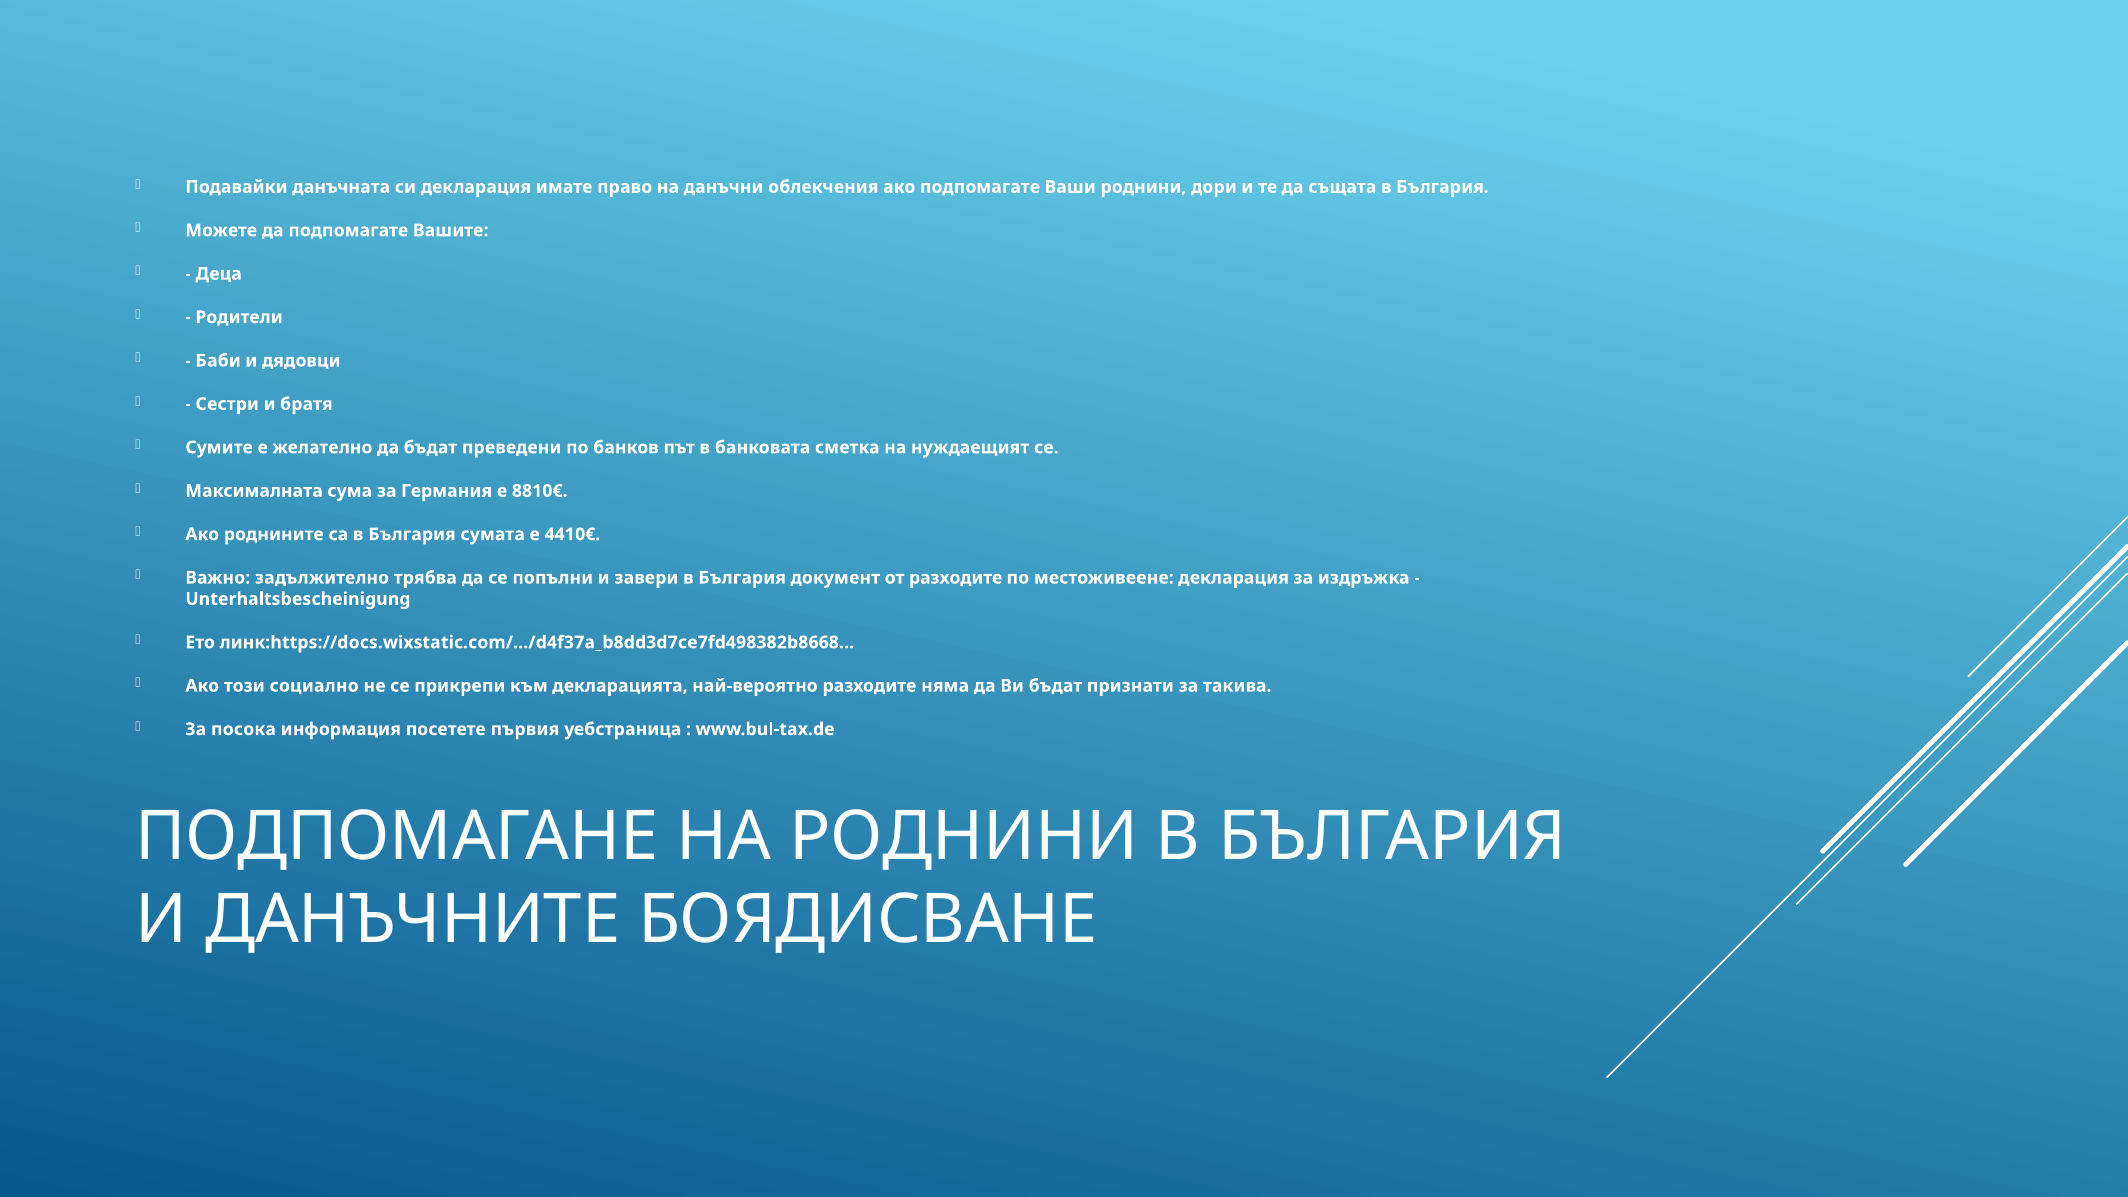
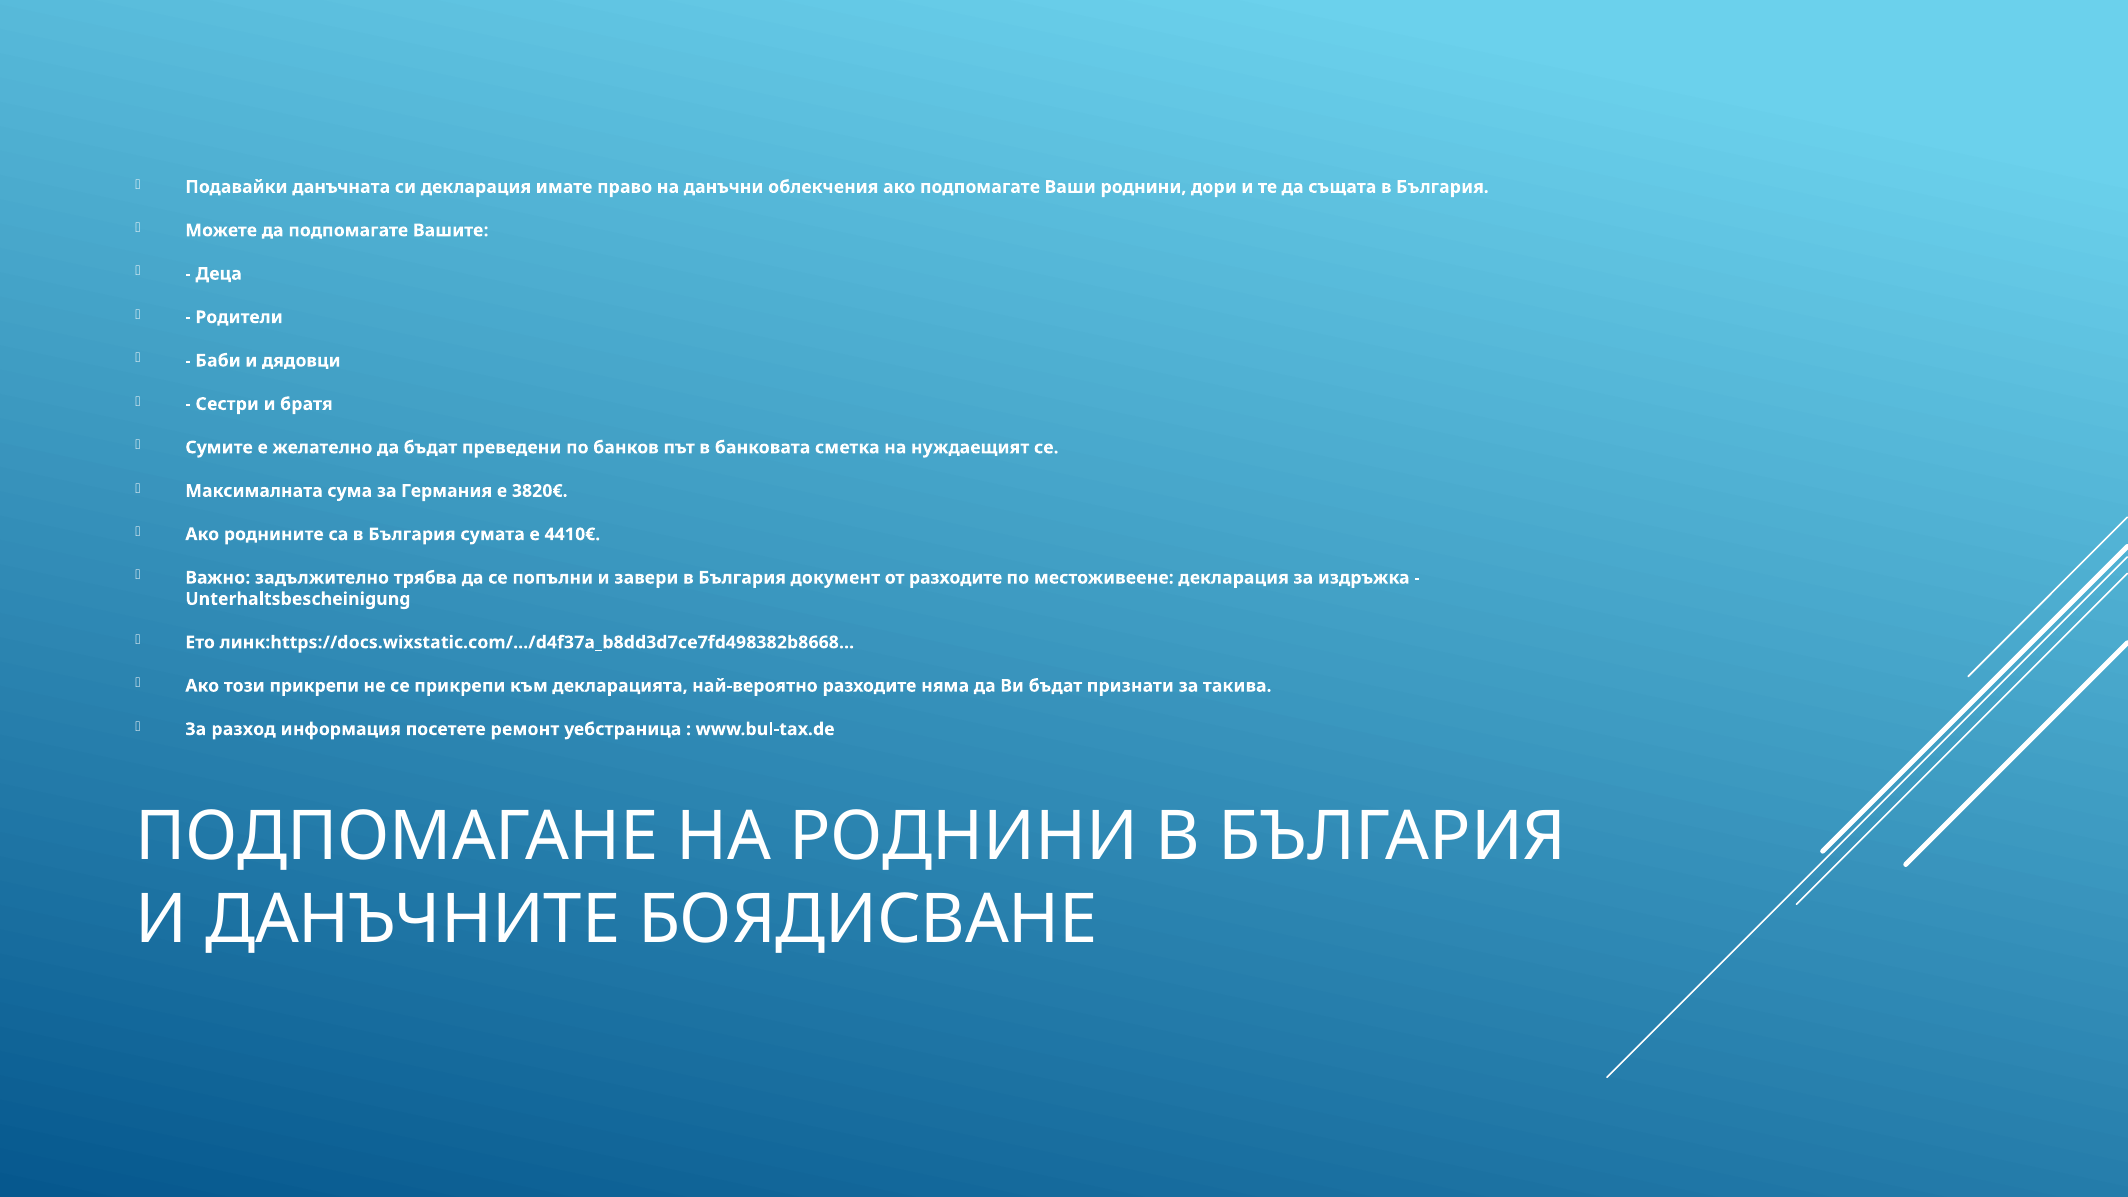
8810€: 8810€ -> 3820€
този социално: социално -> прикрепи
посока: посока -> разход
първия: първия -> ремонт
